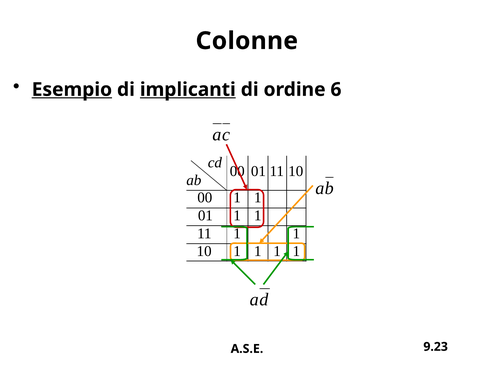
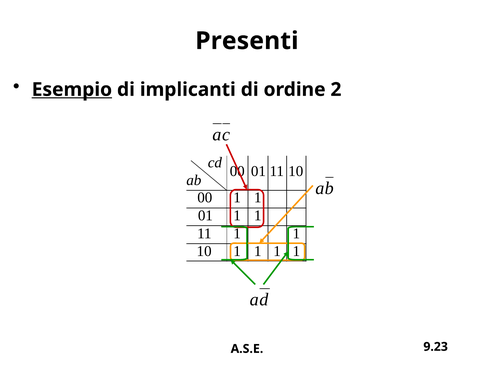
Colonne: Colonne -> Presenti
implicanti underline: present -> none
6: 6 -> 2
